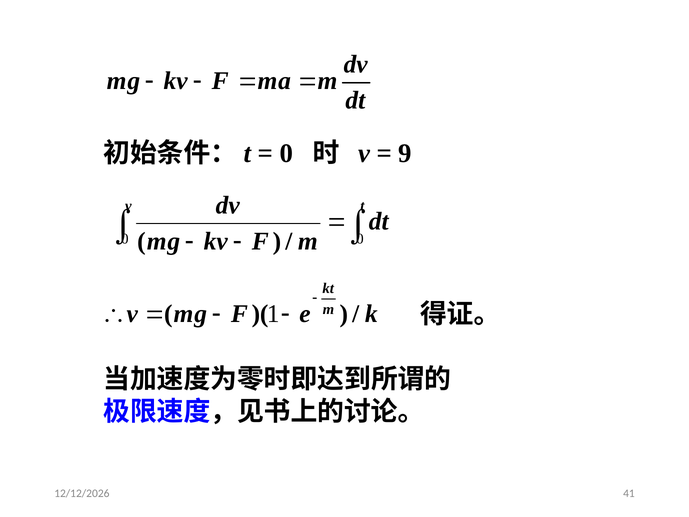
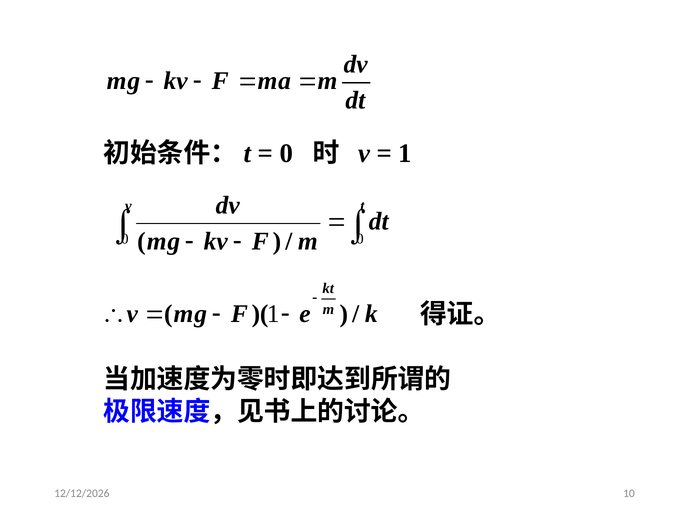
9 at (405, 154): 9 -> 1
41: 41 -> 10
